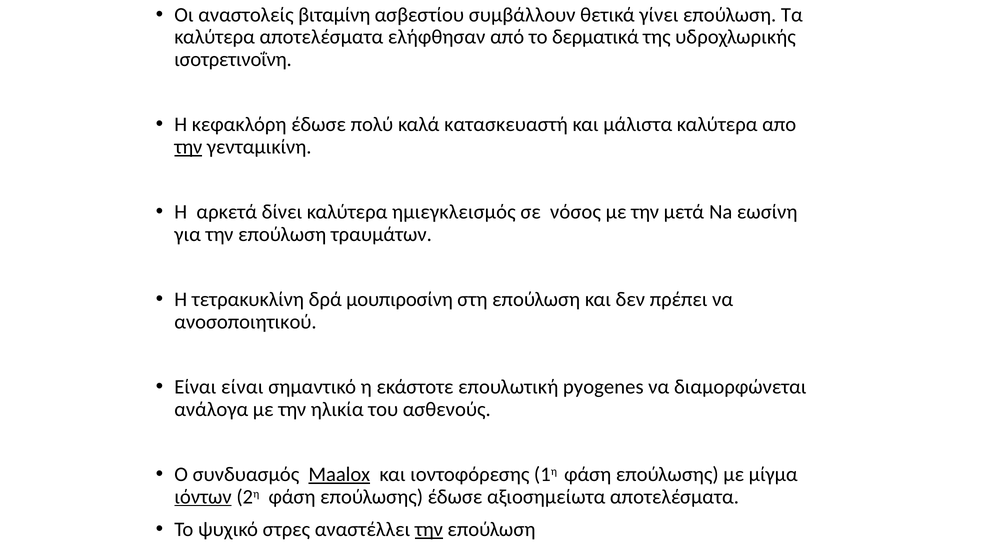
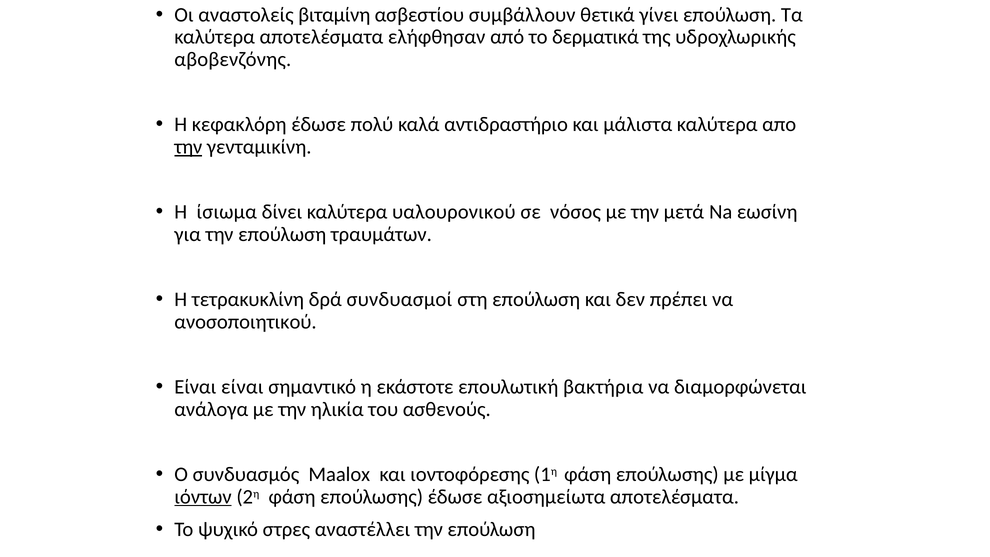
ισοτρετινοΐνη: ισοτρετινοΐνη -> αβοβενζόνης
κατασκευαστή: κατασκευαστή -> αντιδραστήριο
αρκετά: αρκετά -> ίσιωμα
ημιεγκλεισμός: ημιεγκλεισμός -> υαλουρονικού
μουπιροσίνη: μουπιροσίνη -> συνδυασμοί
pyogenes: pyogenes -> βακτήρια
Maalox underline: present -> none
την at (429, 529) underline: present -> none
